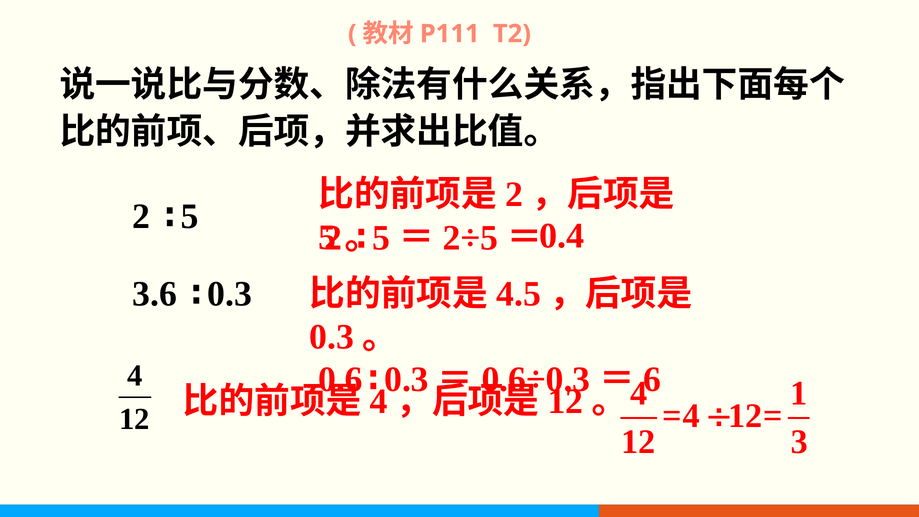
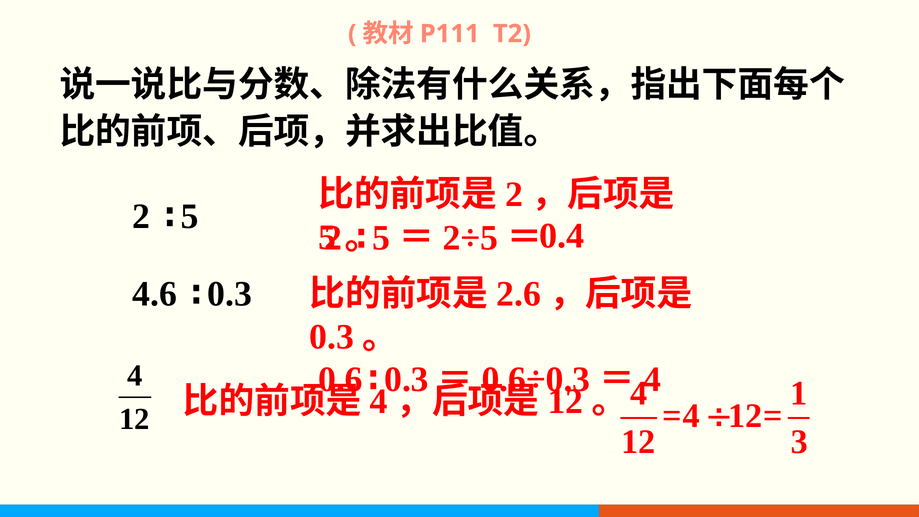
3.6: 3.6 -> 4.6
4.5: 4.5 -> 2.6
6 at (652, 380): 6 -> 4
